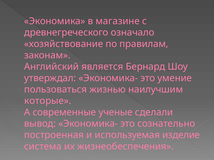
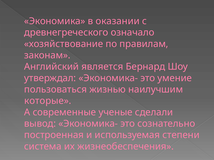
магазине: магазине -> оказании
изделие: изделие -> степени
